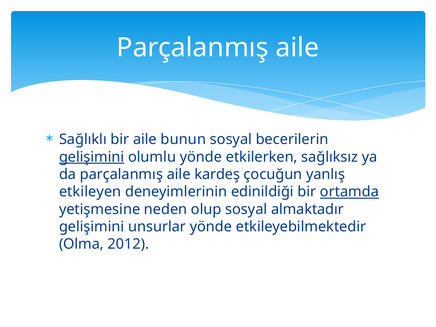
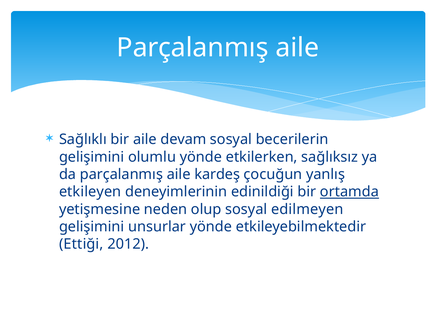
bunun: bunun -> devam
gelişimini at (92, 157) underline: present -> none
almaktadır: almaktadır -> edilmeyen
Olma: Olma -> Ettiği
